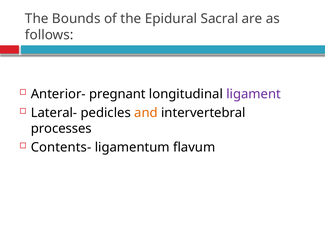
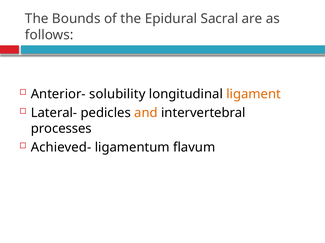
pregnant: pregnant -> solubility
ligament colour: purple -> orange
Contents-: Contents- -> Achieved-
